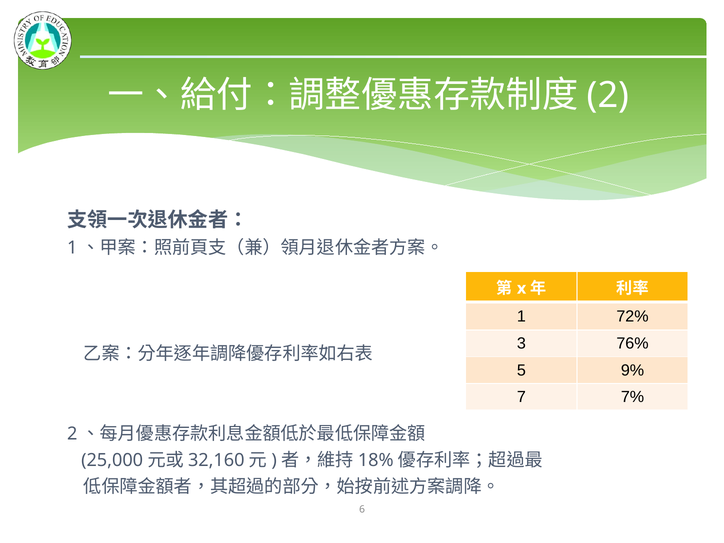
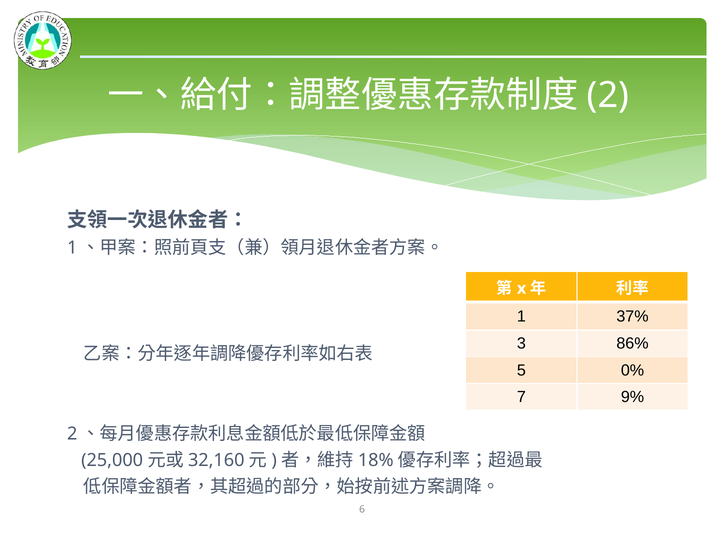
72%: 72% -> 37%
76%: 76% -> 86%
9%: 9% -> 0%
7%: 7% -> 9%
